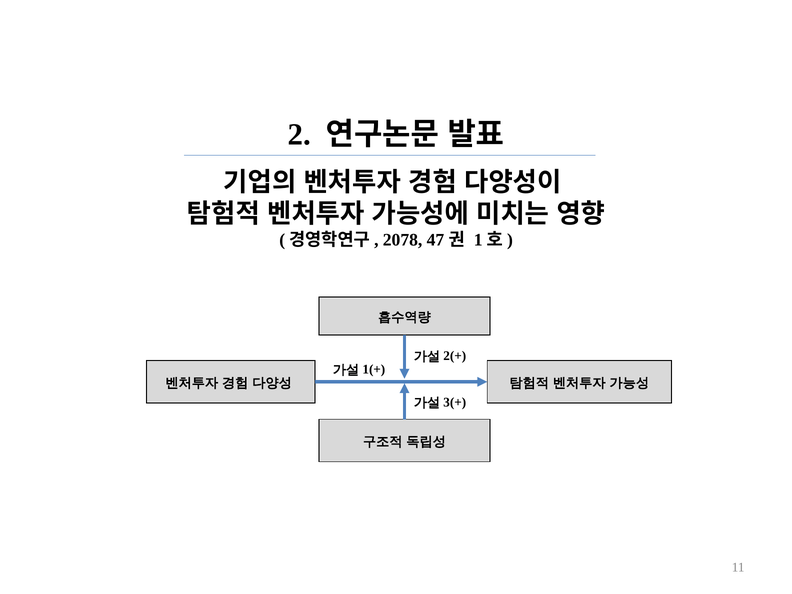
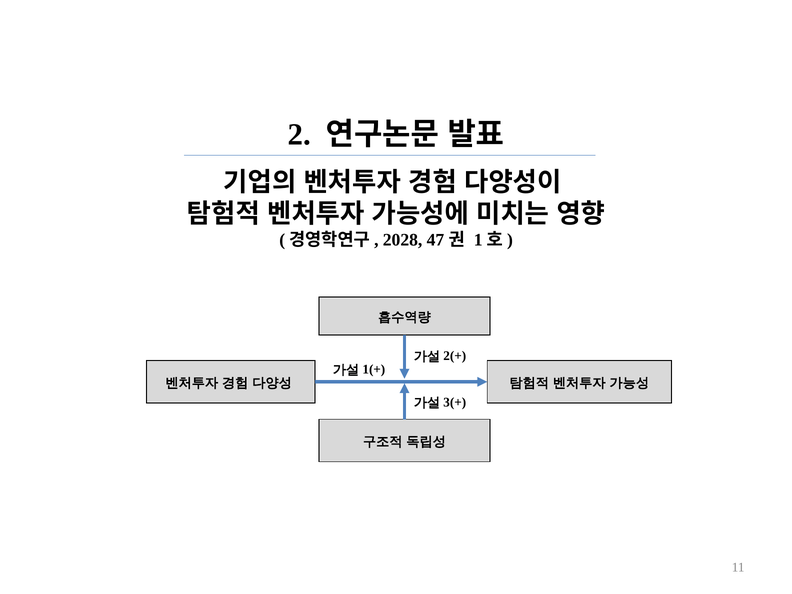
2078: 2078 -> 2028
